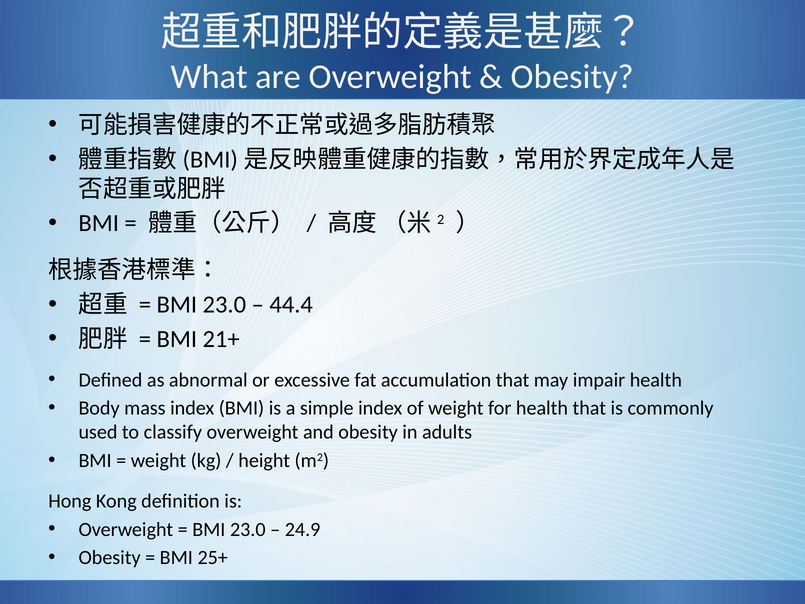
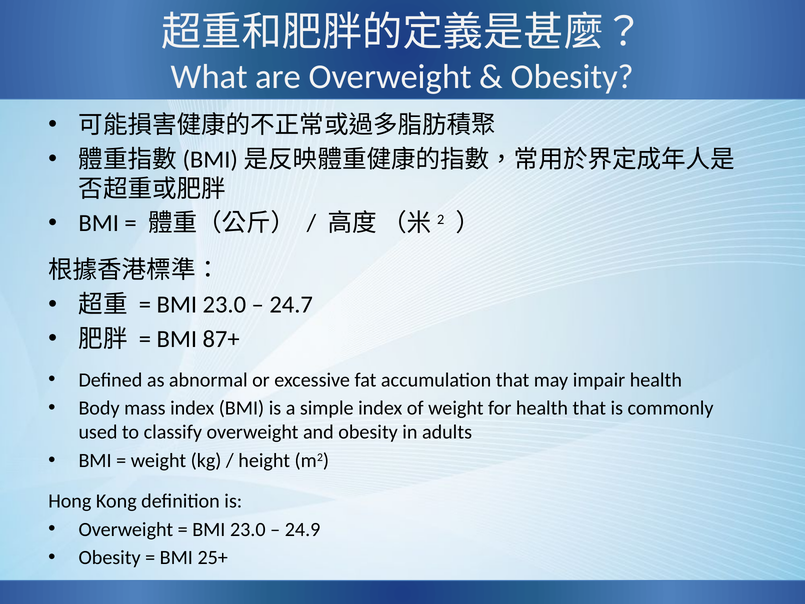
44.4: 44.4 -> 24.7
21+: 21+ -> 87+
